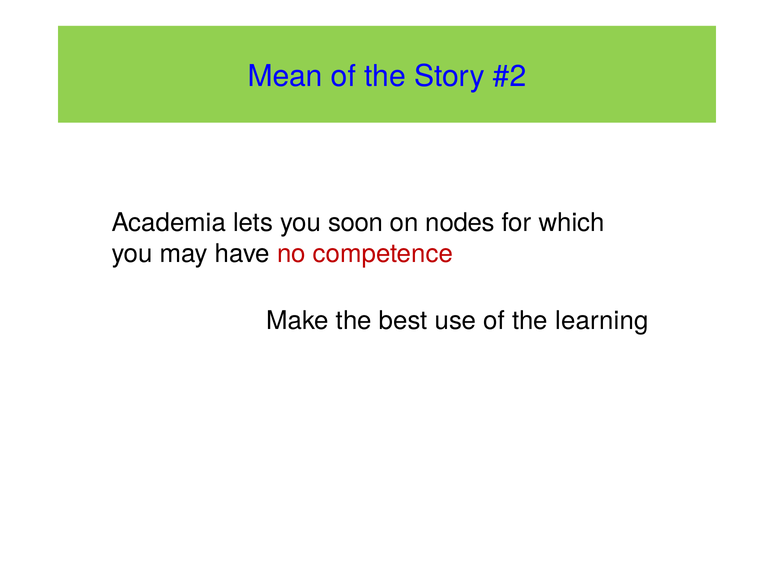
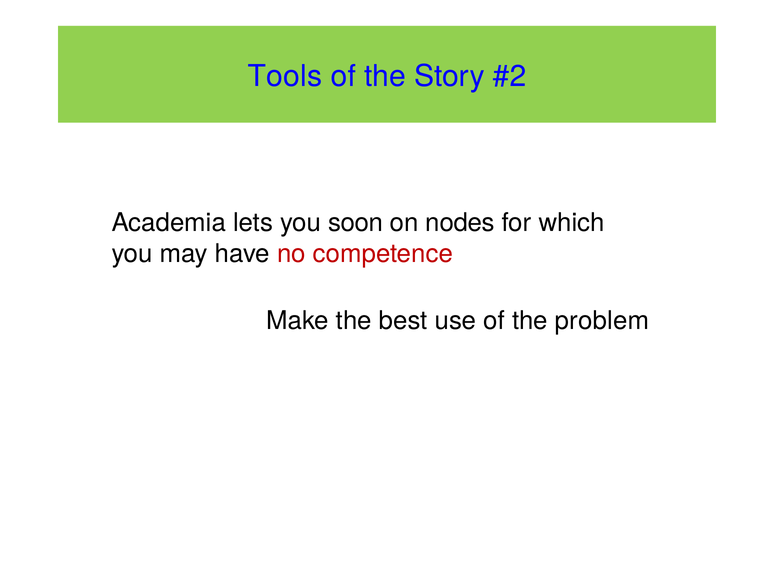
Mean: Mean -> Tools
learning: learning -> problem
